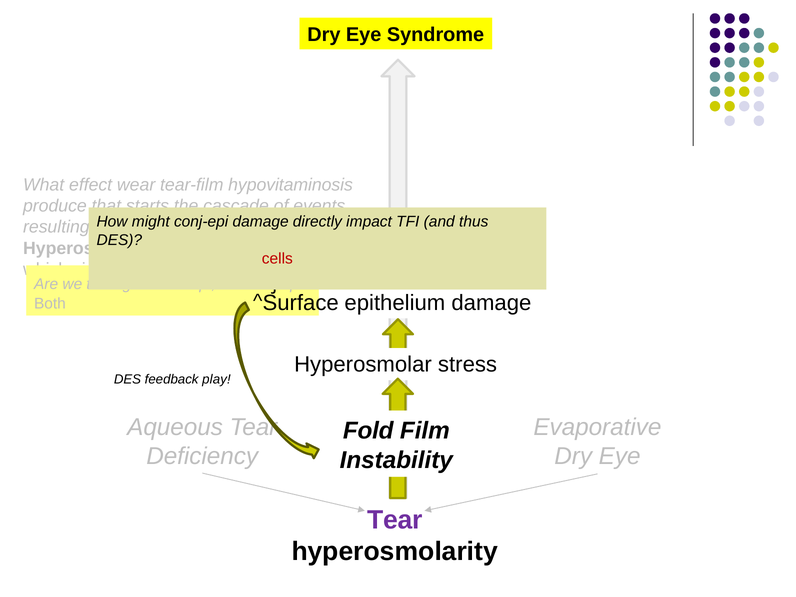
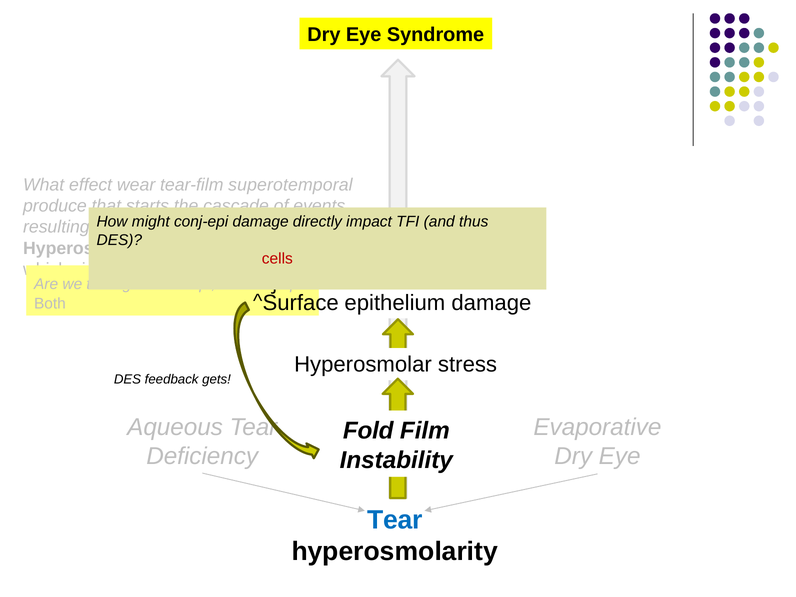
hypovitaminosis: hypovitaminosis -> superotemporal
play: play -> gets
Tear at (395, 520) colour: purple -> blue
